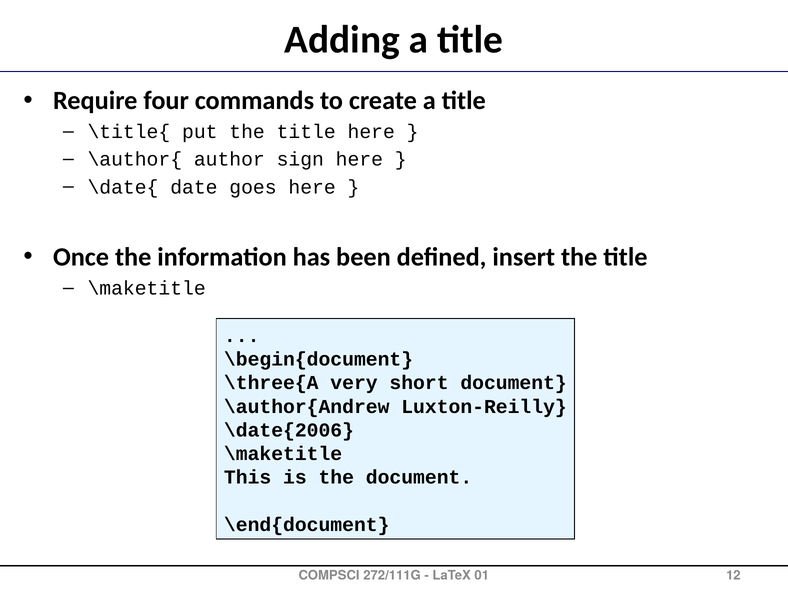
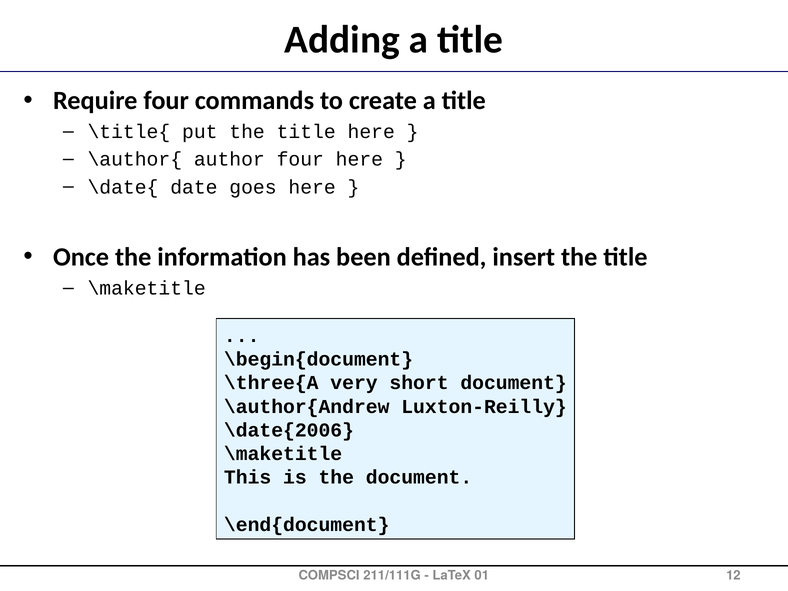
author sign: sign -> four
272/111G: 272/111G -> 211/111G
